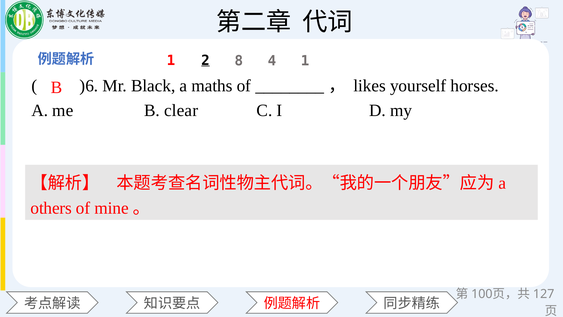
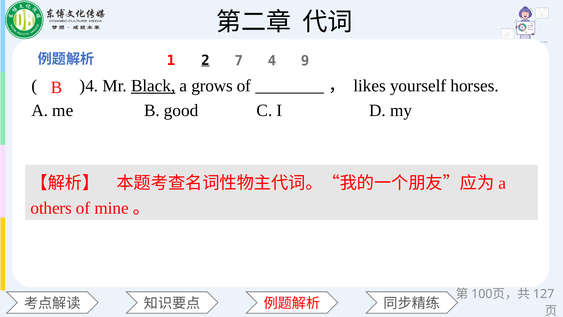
8: 8 -> 7
4 1: 1 -> 9
)6: )6 -> )4
Black underline: none -> present
maths: maths -> grows
clear: clear -> good
